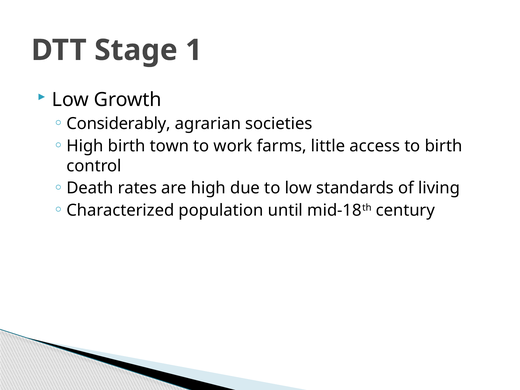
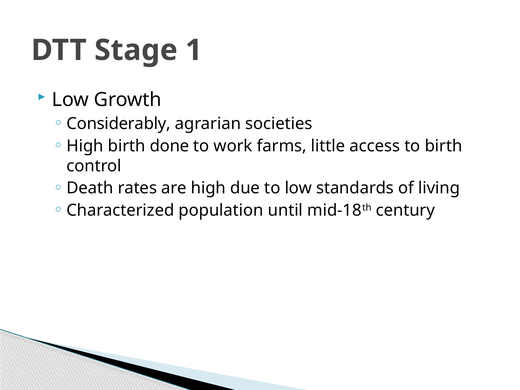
town: town -> done
